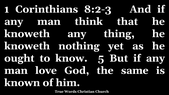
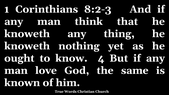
5: 5 -> 4
